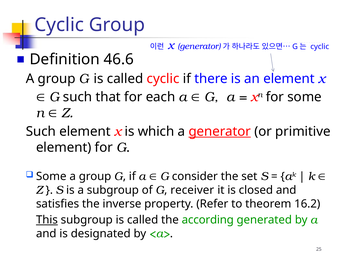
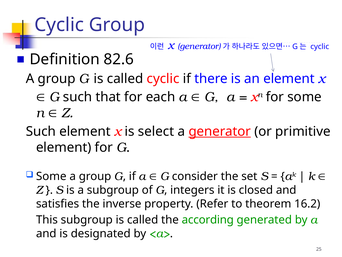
46.6: 46.6 -> 82.6
which: which -> select
receiver: receiver -> integers
This underline: present -> none
